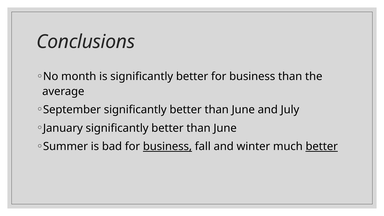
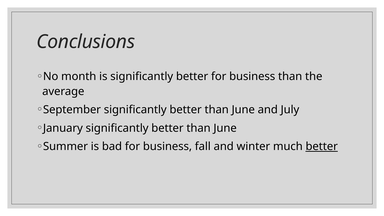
business at (167, 146) underline: present -> none
